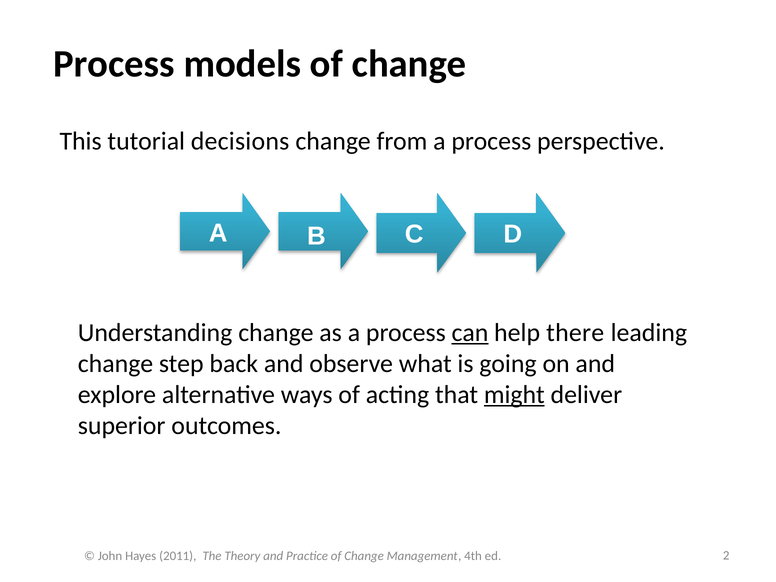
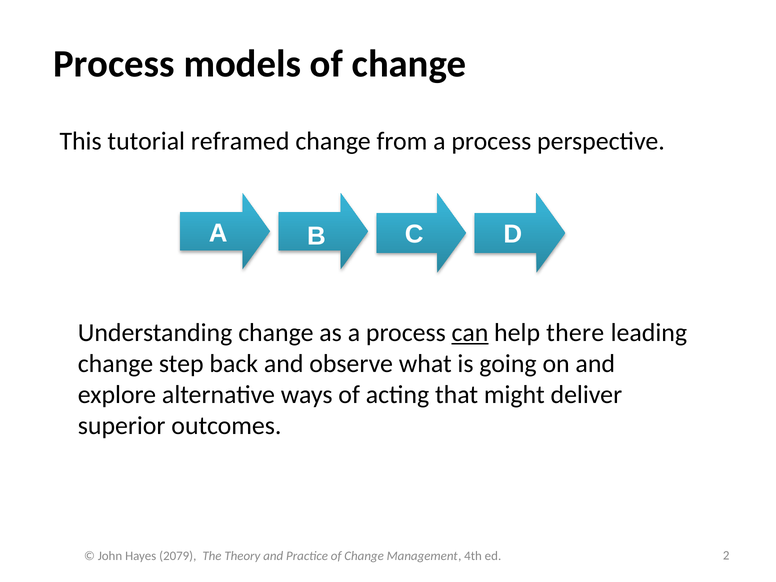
decisions: decisions -> reframed
might underline: present -> none
2011: 2011 -> 2079
